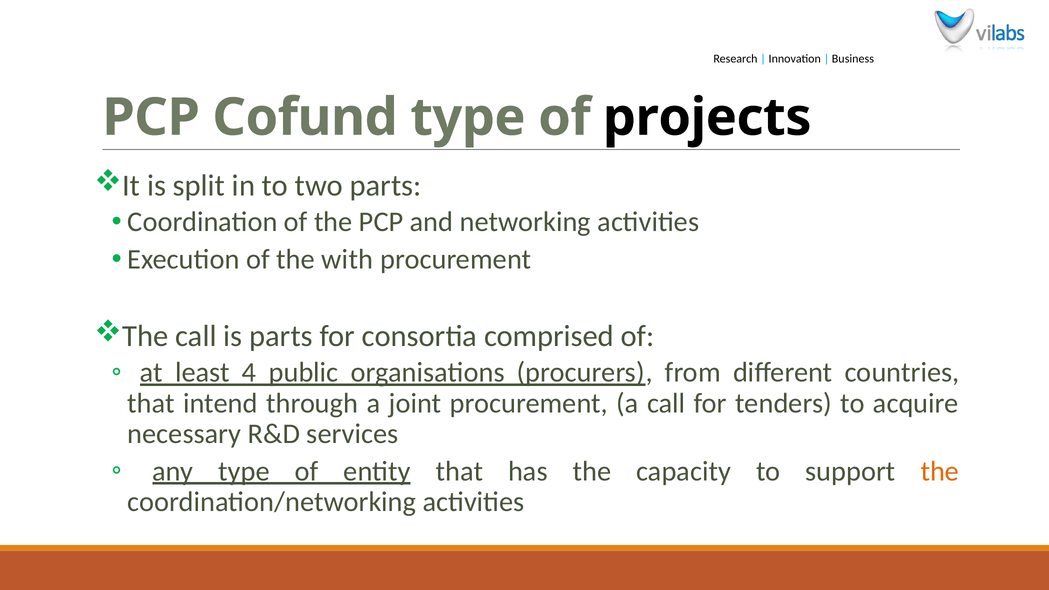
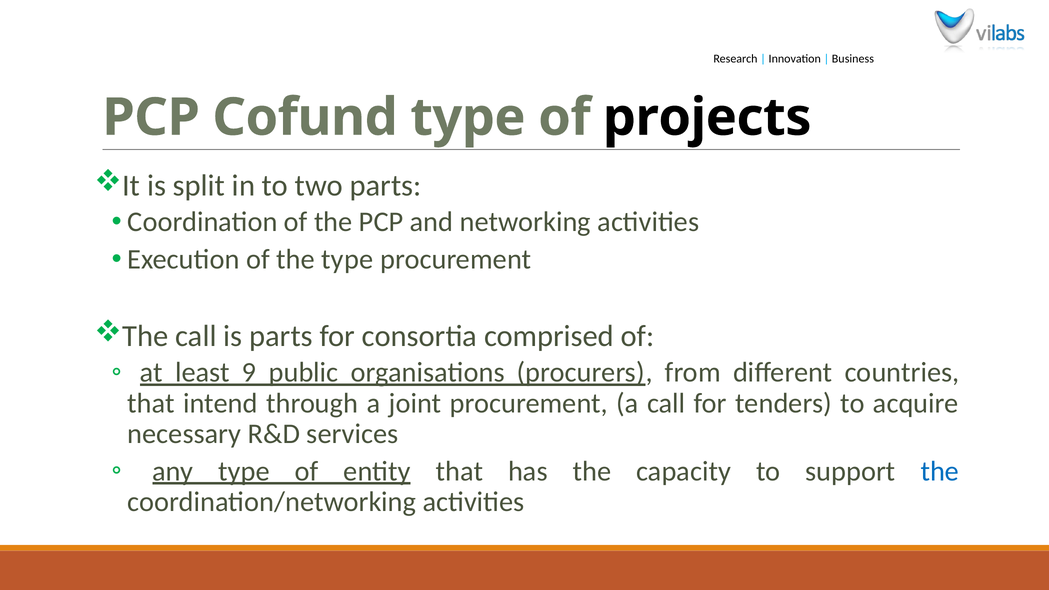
the with: with -> type
4: 4 -> 9
the at (940, 471) colour: orange -> blue
